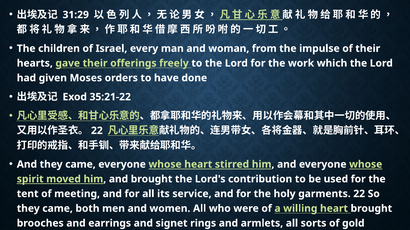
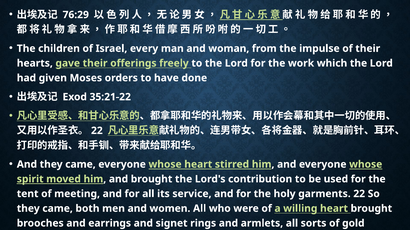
31:29: 31:29 -> 76:29
